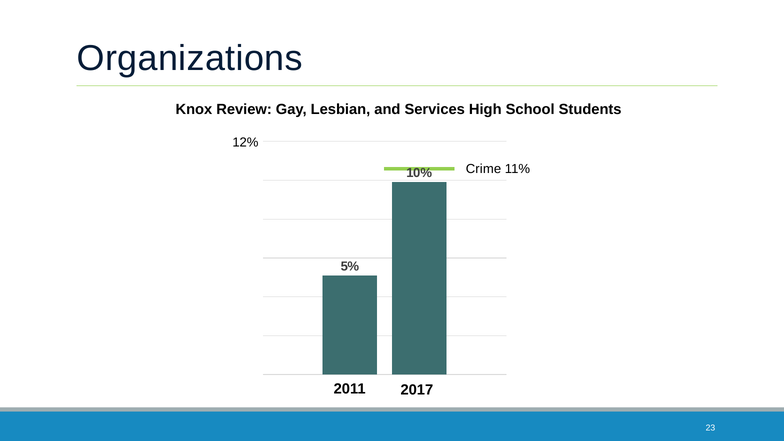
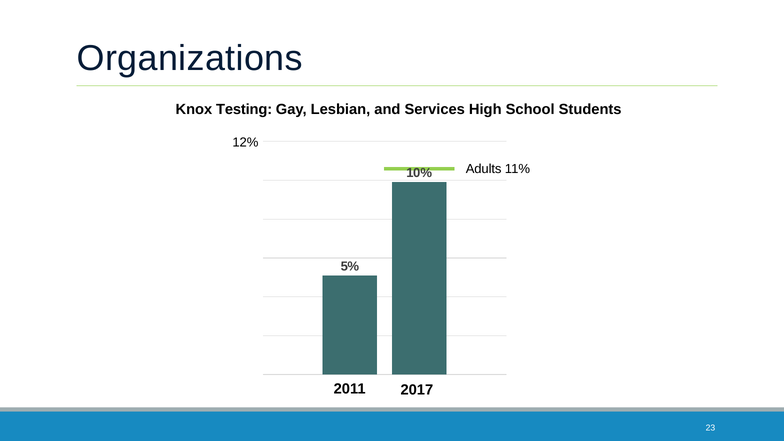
Review: Review -> Testing
Crime: Crime -> Adults
